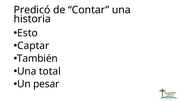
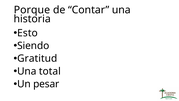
Predicó: Predicó -> Porque
Captar: Captar -> Siendo
También: También -> Gratitud
